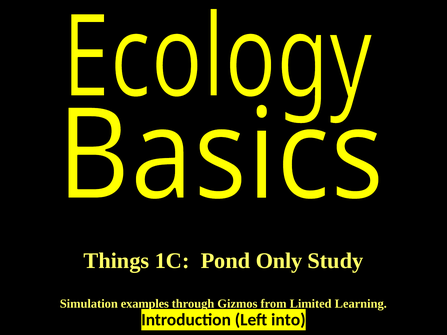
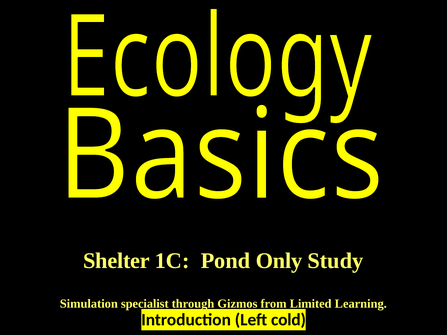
Things: Things -> Shelter
examples: examples -> specialist
into: into -> cold
